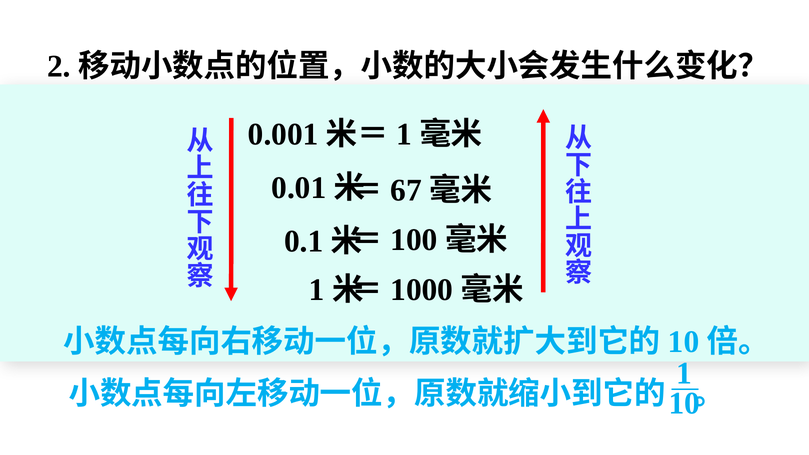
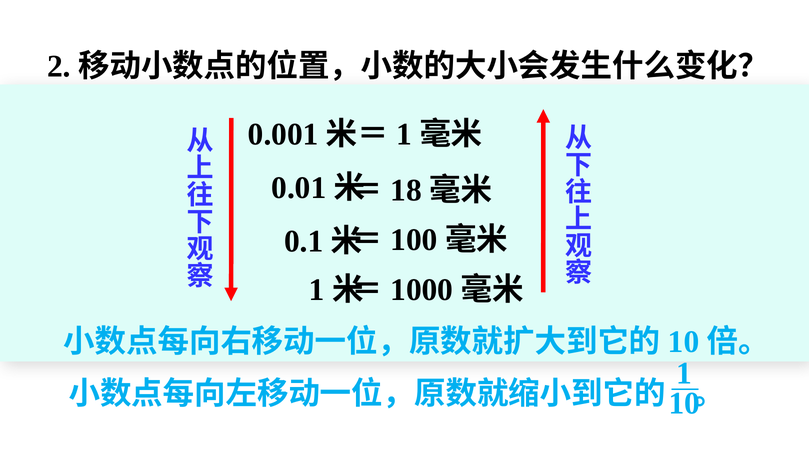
67: 67 -> 18
